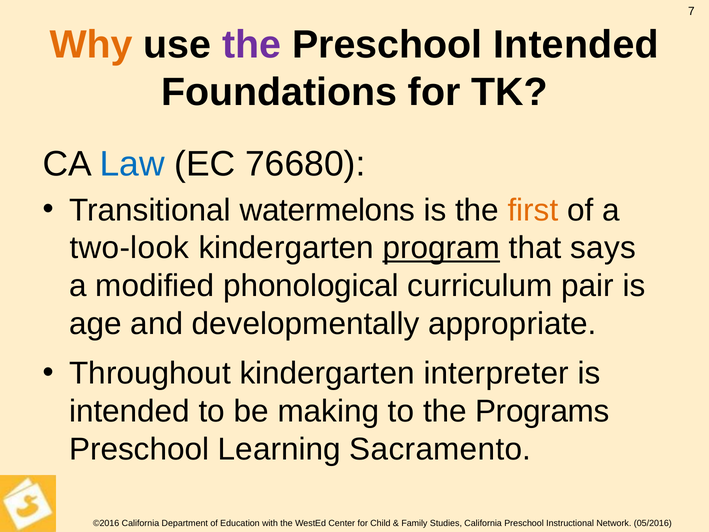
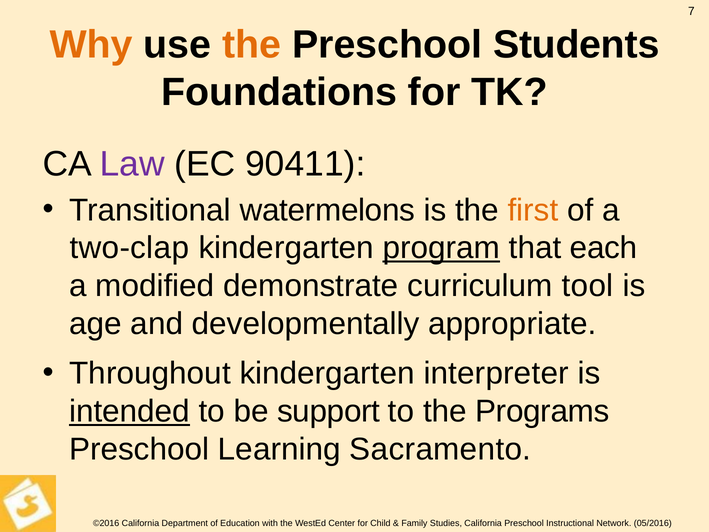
the at (252, 45) colour: purple -> orange
Preschool Intended: Intended -> Students
Law colour: blue -> purple
76680: 76680 -> 90411
two-look: two-look -> two-clap
says: says -> each
phonological: phonological -> demonstrate
pair: pair -> tool
intended at (130, 411) underline: none -> present
making: making -> support
